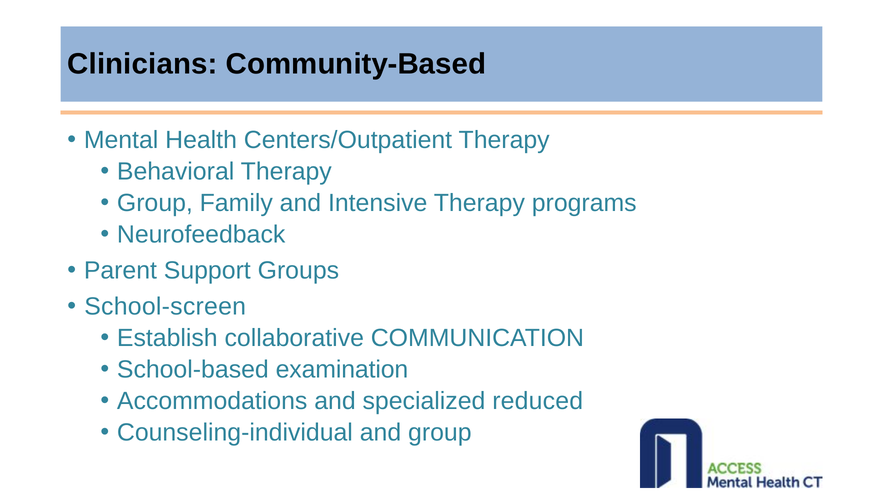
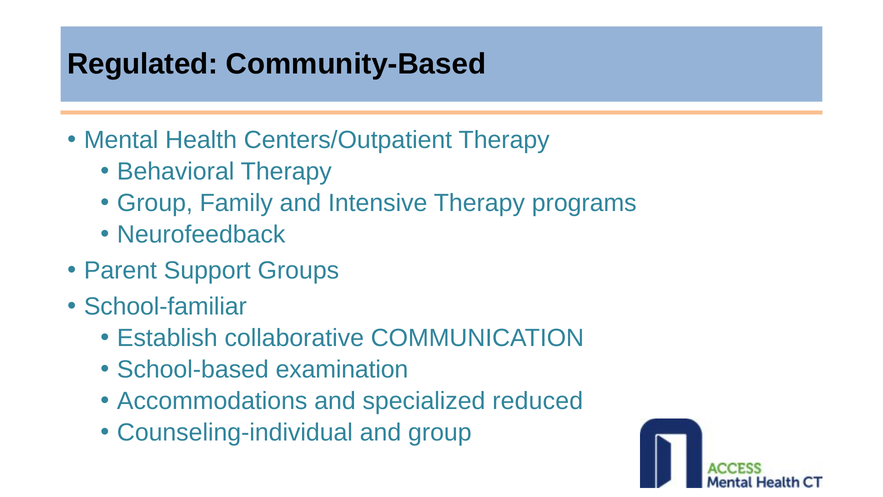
Clinicians: Clinicians -> Regulated
School-screen: School-screen -> School-familiar
